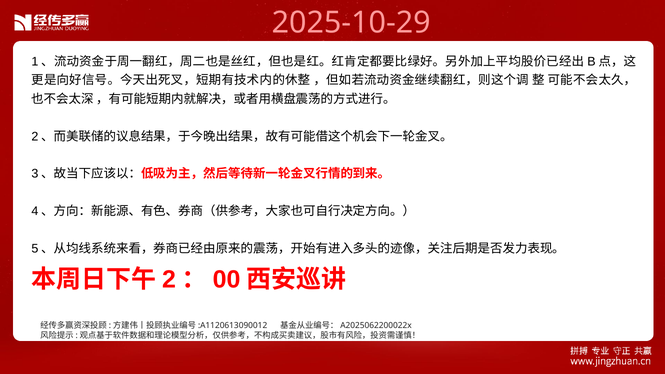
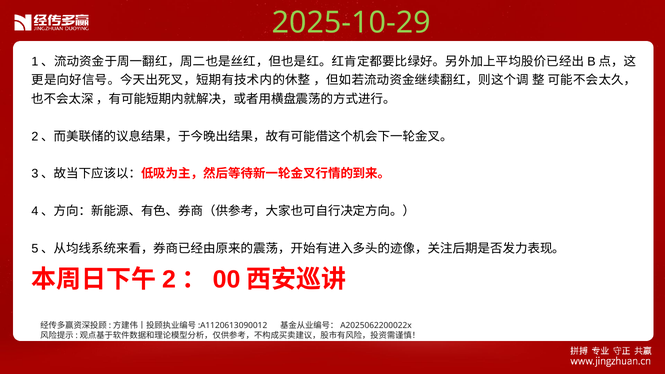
2025-10-29 colour: pink -> light green
